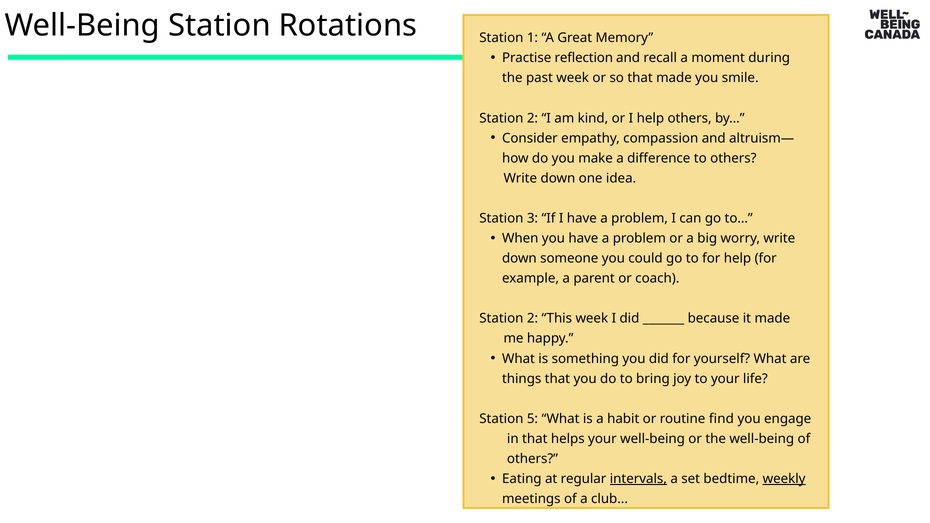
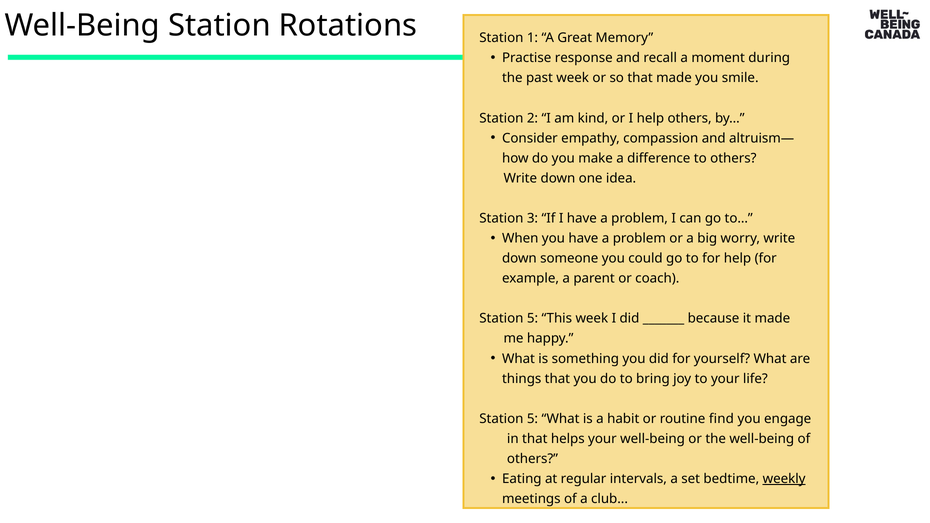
reflection: reflection -> response
2 at (532, 319): 2 -> 5
intervals underline: present -> none
